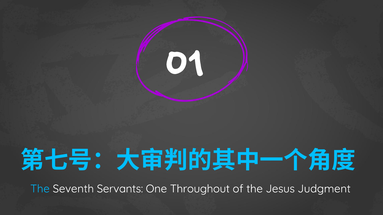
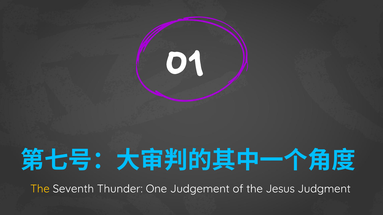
The at (40, 189) colour: light blue -> yellow
Servants: Servants -> Thunder
Throughout: Throughout -> Judgement
